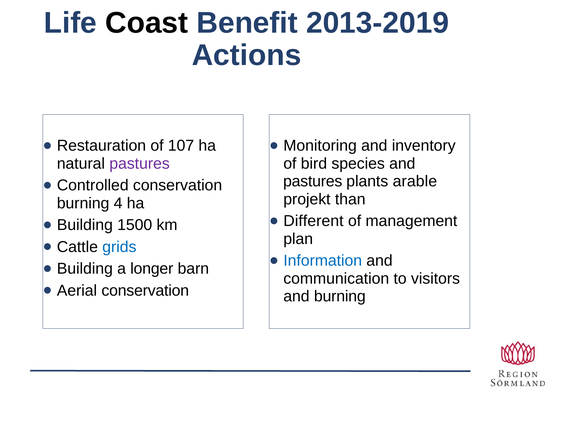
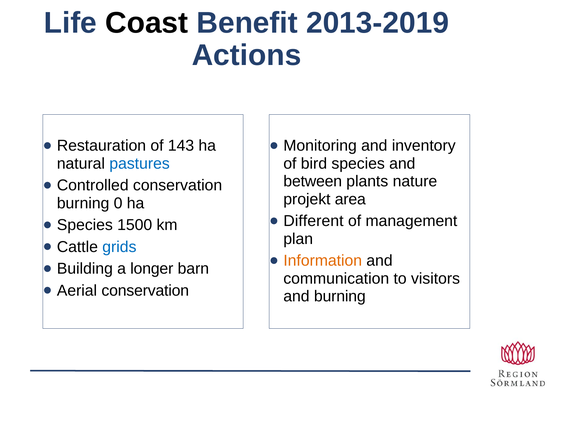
107: 107 -> 143
pastures at (140, 163) colour: purple -> blue
pastures at (313, 181): pastures -> between
arable: arable -> nature
than: than -> area
4: 4 -> 0
Building at (85, 225): Building -> Species
Information colour: blue -> orange
